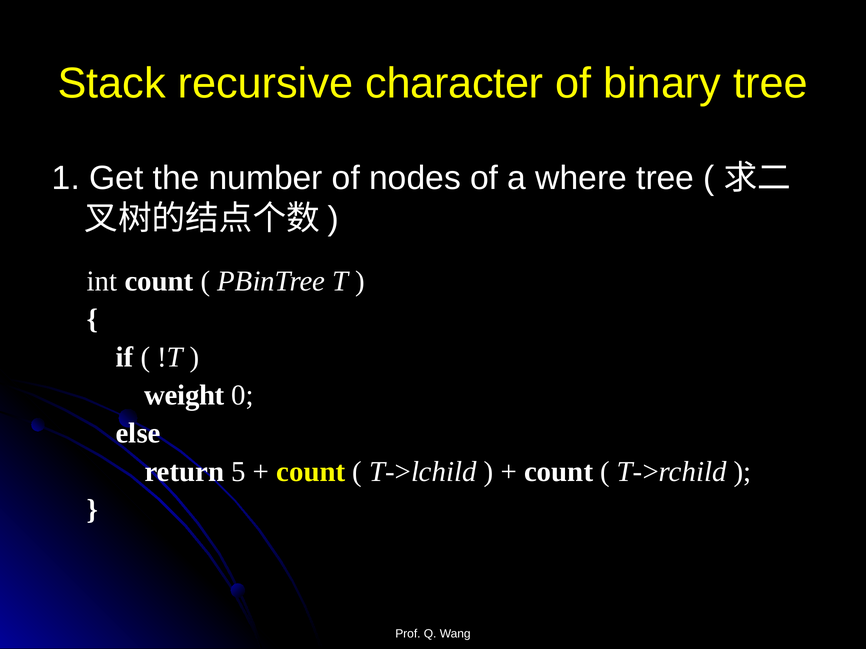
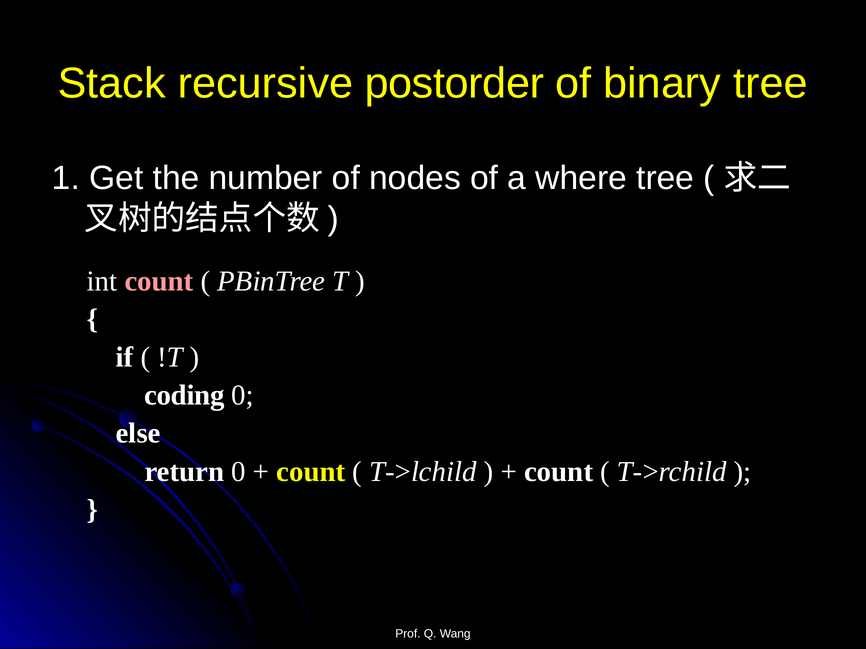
character: character -> postorder
count at (159, 281) colour: white -> pink
weight: weight -> coding
return 5: 5 -> 0
